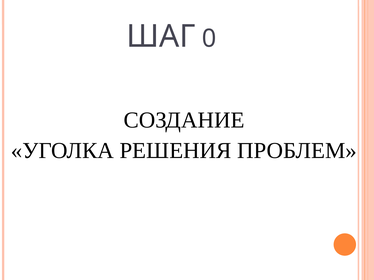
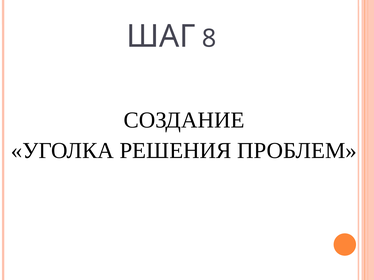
0: 0 -> 8
